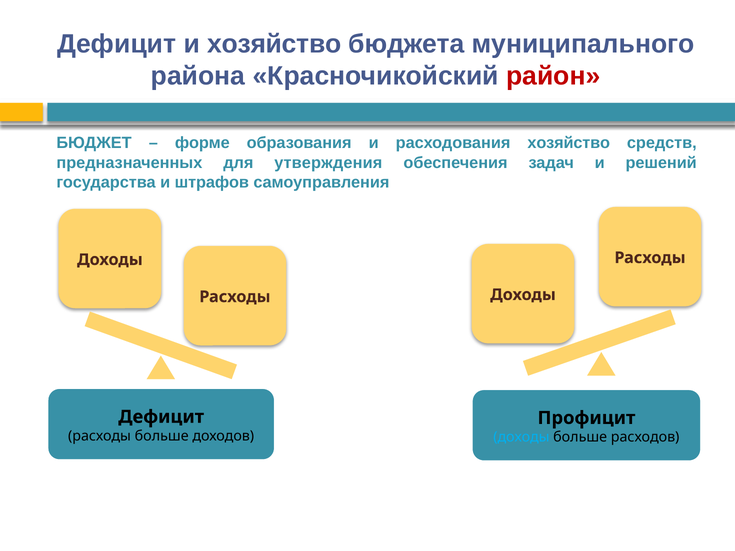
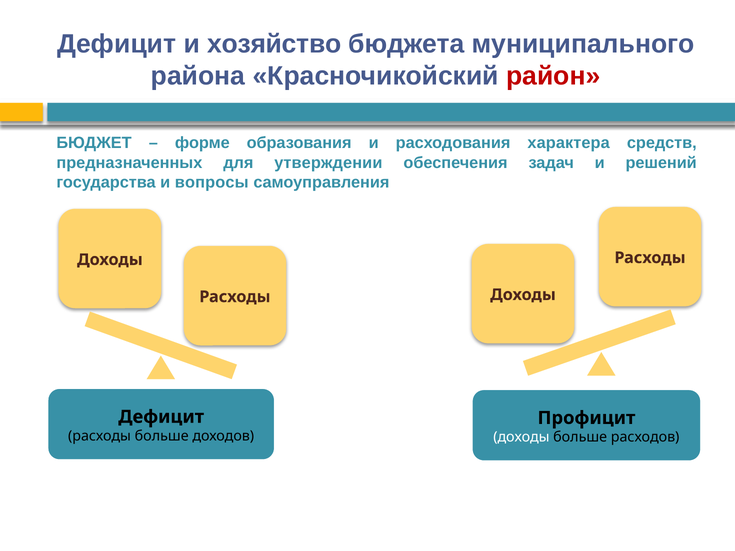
расходования хозяйство: хозяйство -> характера
утверждения: утверждения -> утверждении
штрафов: штрафов -> вопросы
доходы at (521, 437) colour: light blue -> white
